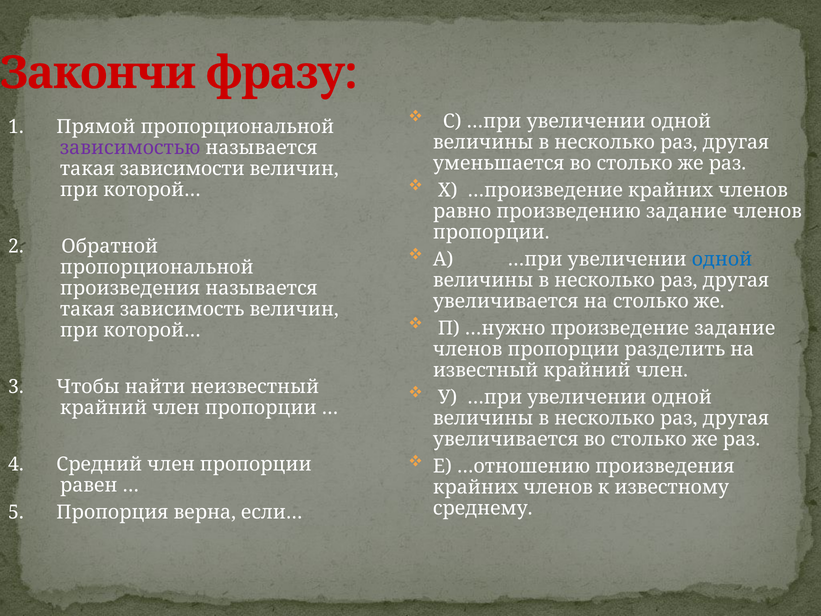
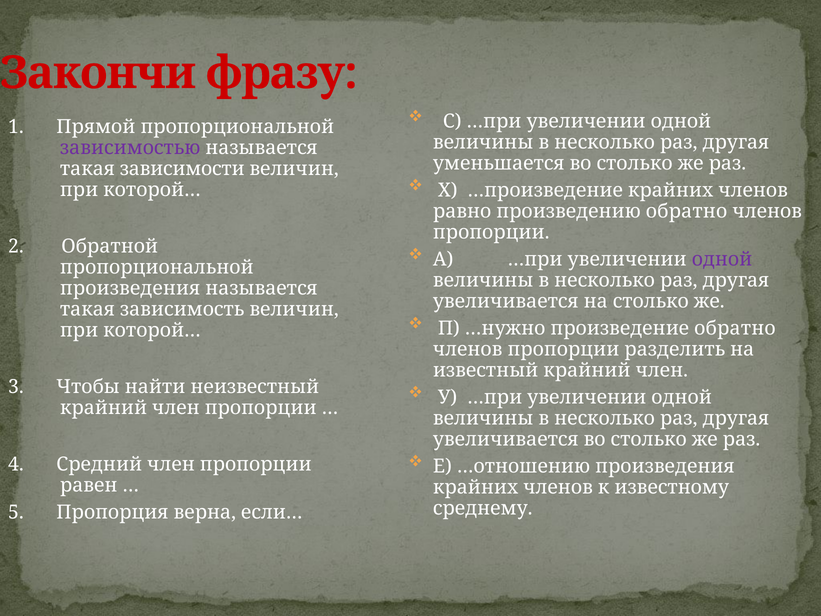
произведению задание: задание -> обратно
одной at (722, 259) colour: blue -> purple
произведение задание: задание -> обратно
